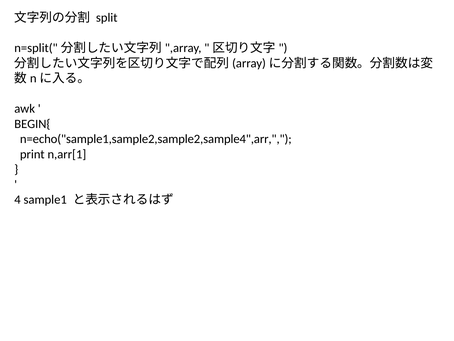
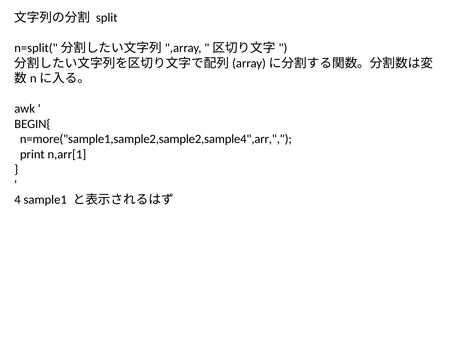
n=echo("sample1,sample2,sample2,sample4",arr: n=echo("sample1,sample2,sample2,sample4",arr -> n=more("sample1,sample2,sample2,sample4",arr
